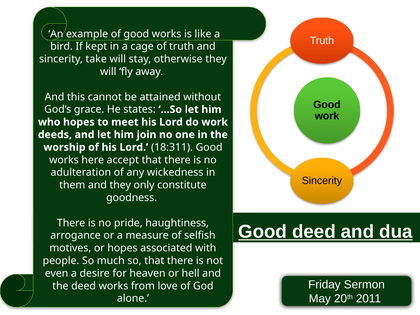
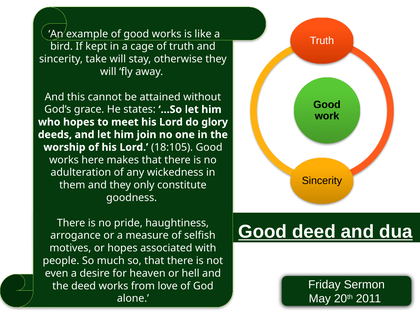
do work: work -> glory
18:311: 18:311 -> 18:105
accept: accept -> makes
